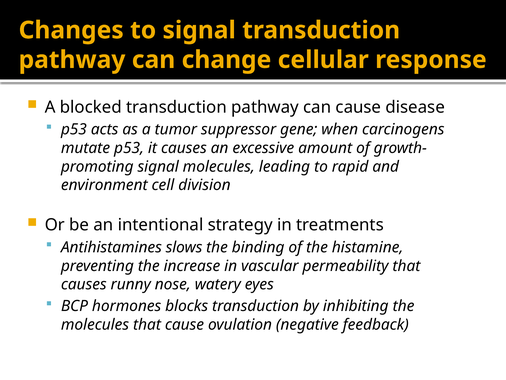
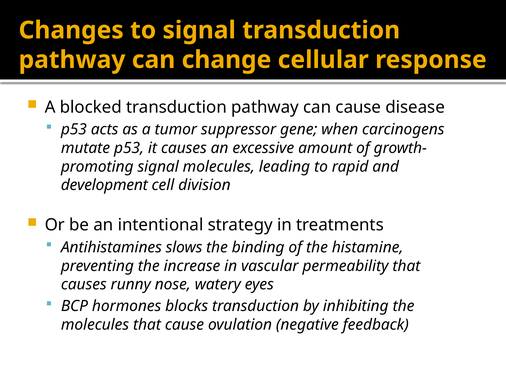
environment: environment -> development
